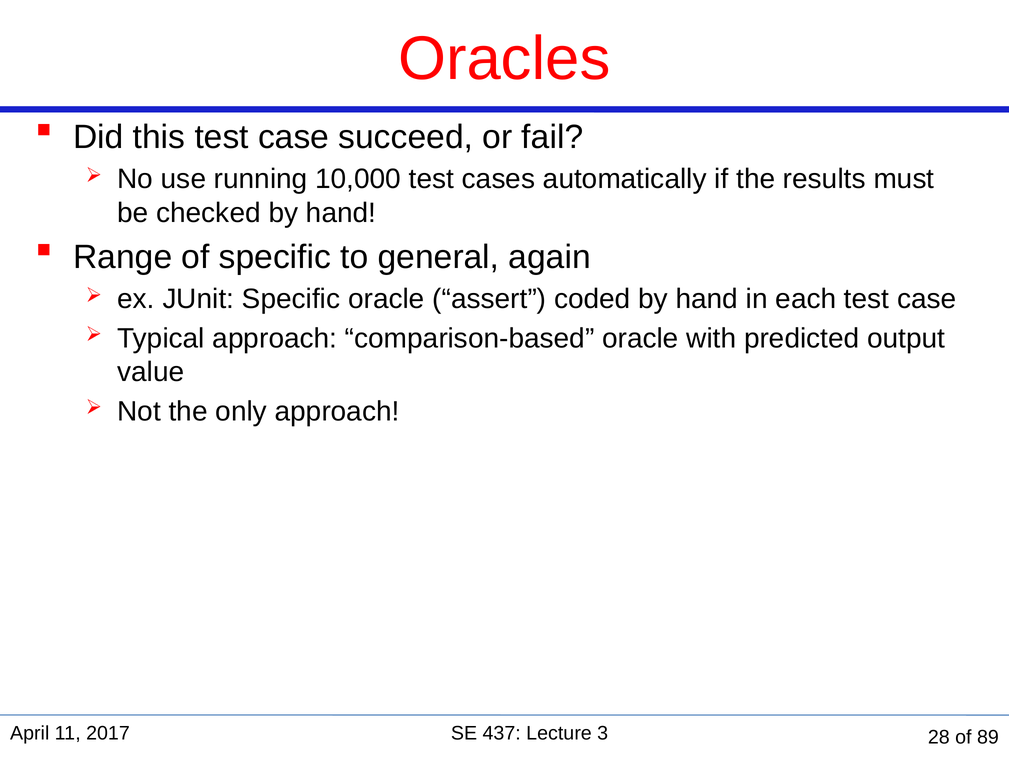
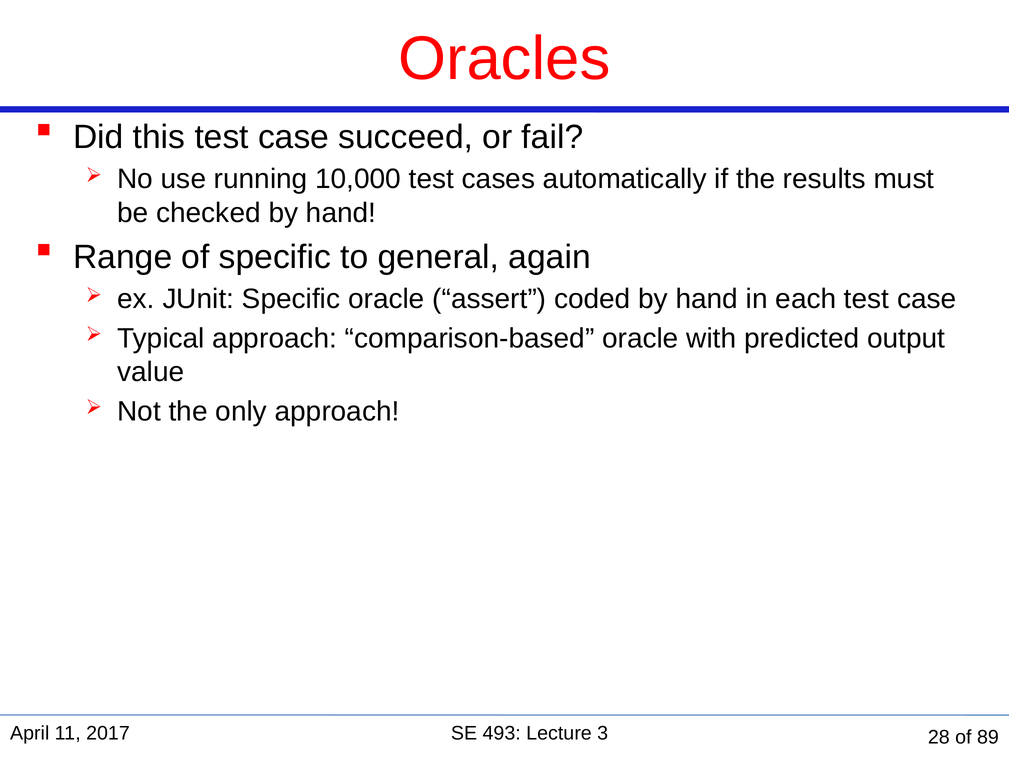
437: 437 -> 493
